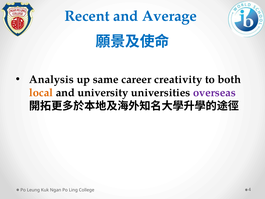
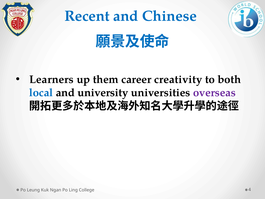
Average: Average -> Chinese
Analysis: Analysis -> Learners
same: same -> them
local colour: orange -> blue
